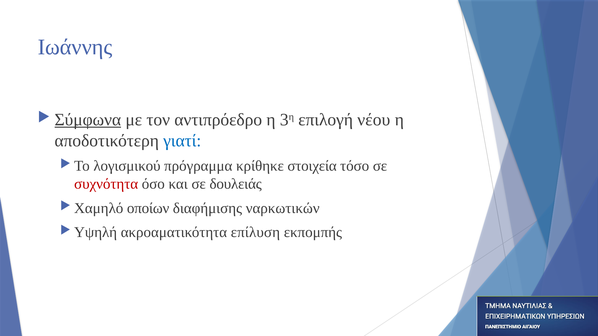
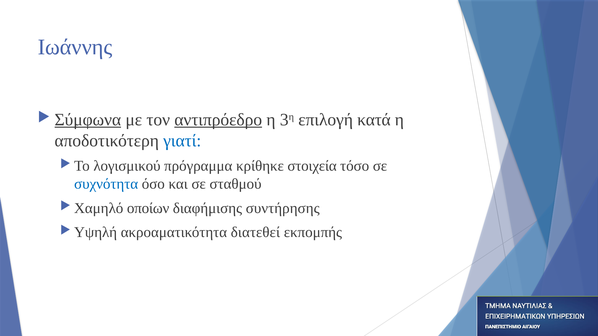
αντιπρόεδρο underline: none -> present
νέου: νέου -> κατά
συχνότητα colour: red -> blue
δουλειάς: δουλειάς -> σταθμού
ναρκωτικών: ναρκωτικών -> συντήρησης
επίλυση: επίλυση -> διατεθεί
